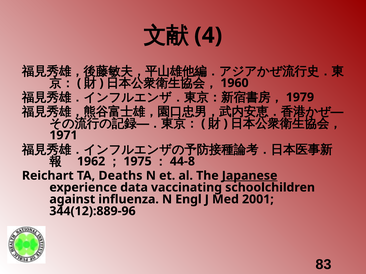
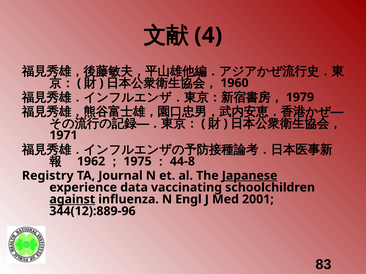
Reichart: Reichart -> Registry
Deaths: Deaths -> Journal
against underline: none -> present
